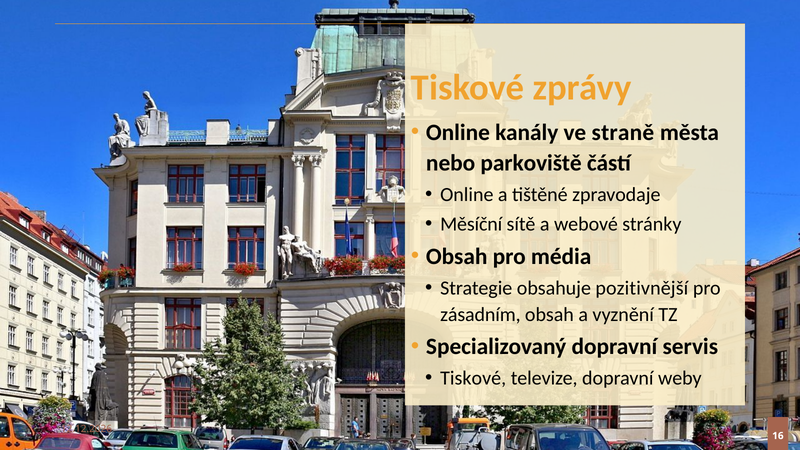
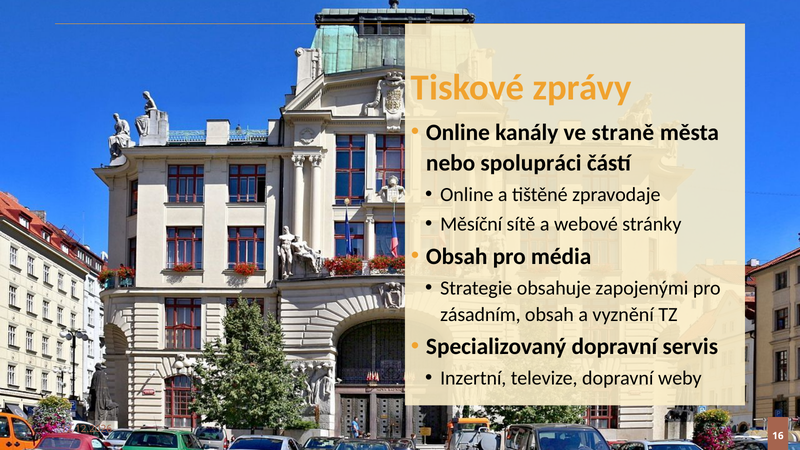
parkoviště: parkoviště -> spolupráci
pozitivnější: pozitivnější -> zapojenými
Tiskové at (473, 378): Tiskové -> Inzertní
